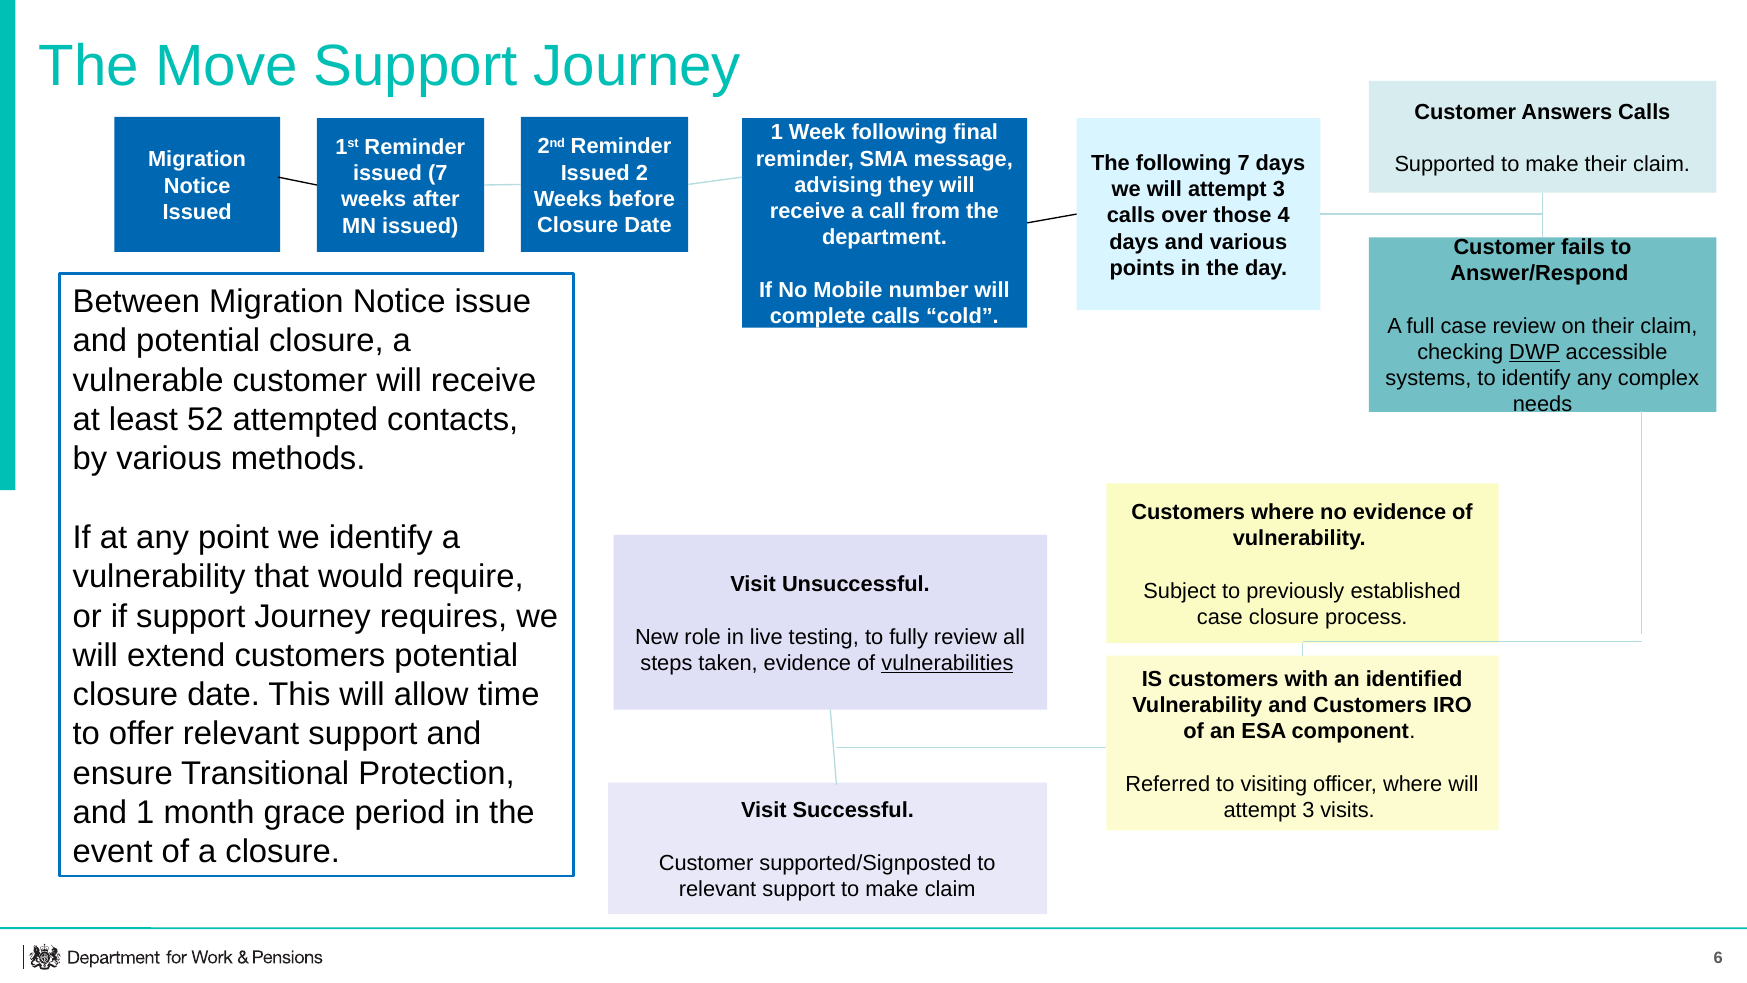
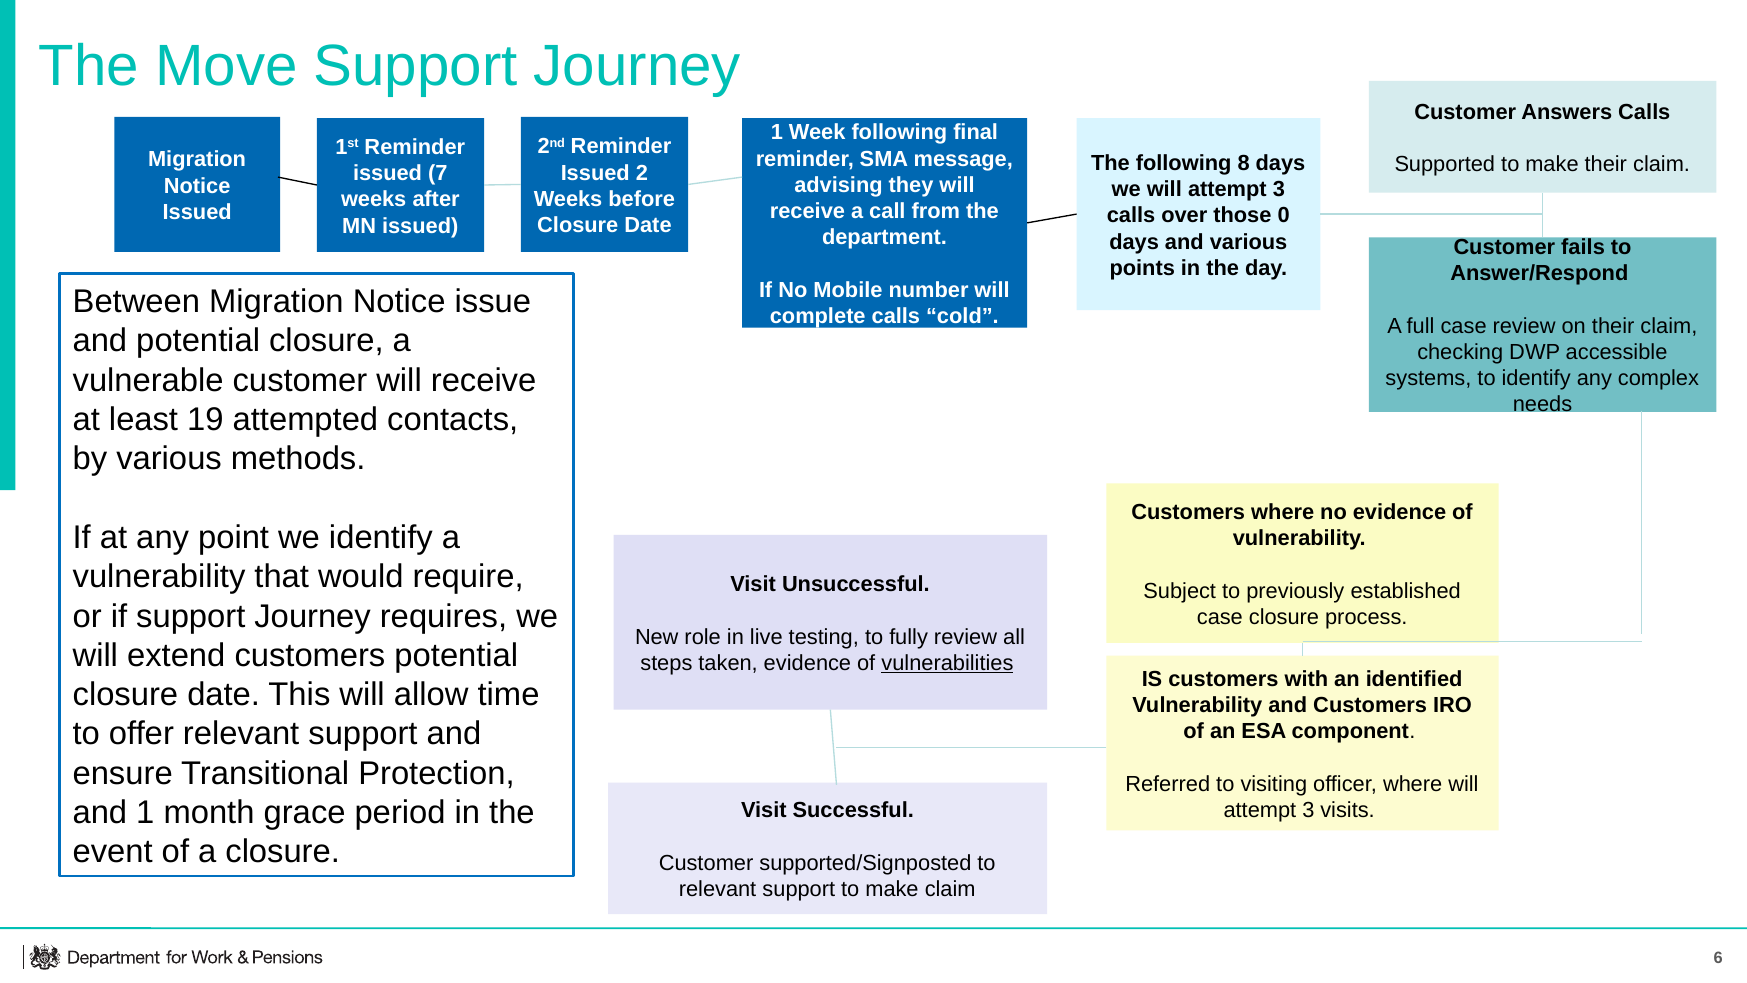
following 7: 7 -> 8
4: 4 -> 0
DWP underline: present -> none
52: 52 -> 19
